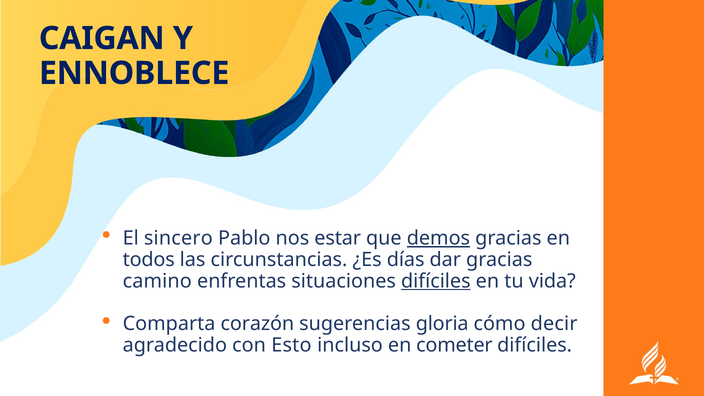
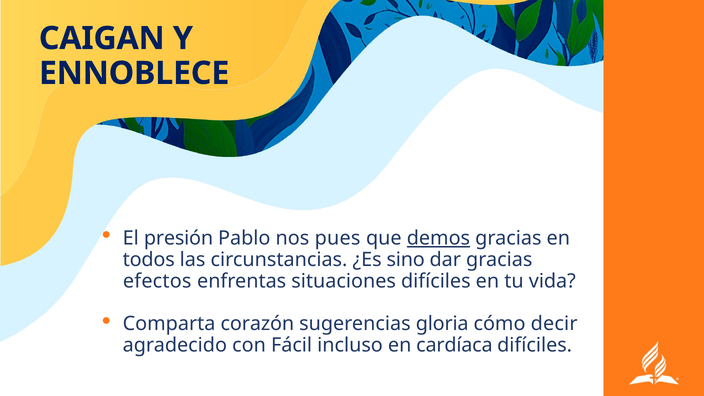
sincero: sincero -> presión
estar: estar -> pues
días: días -> sino
camino: camino -> efectos
difíciles at (436, 281) underline: present -> none
Esto: Esto -> Fácil
cometer: cometer -> cardíaca
